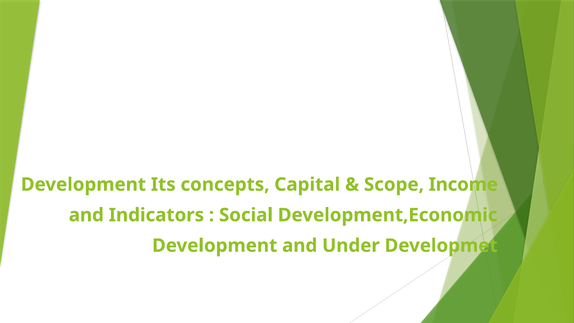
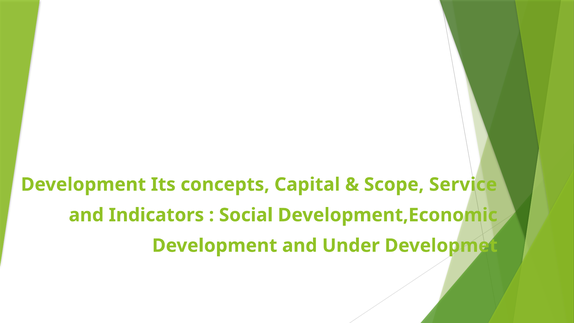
Income: Income -> Service
